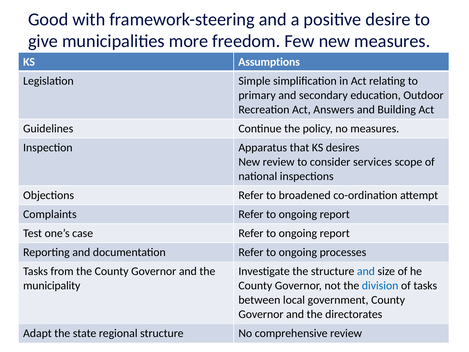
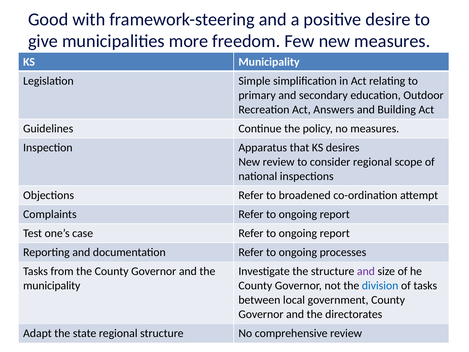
KS Assumptions: Assumptions -> Municipality
consider services: services -> regional
and at (366, 271) colour: blue -> purple
